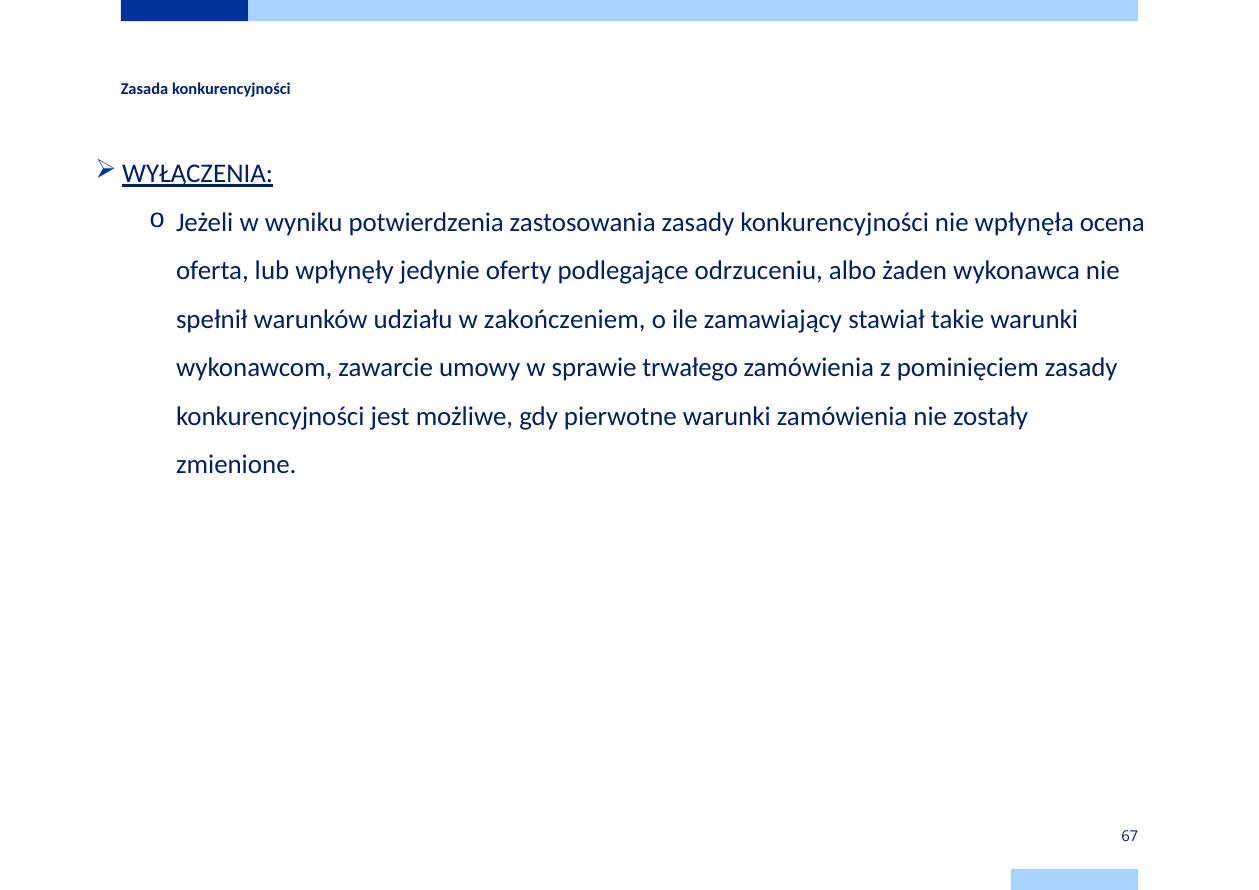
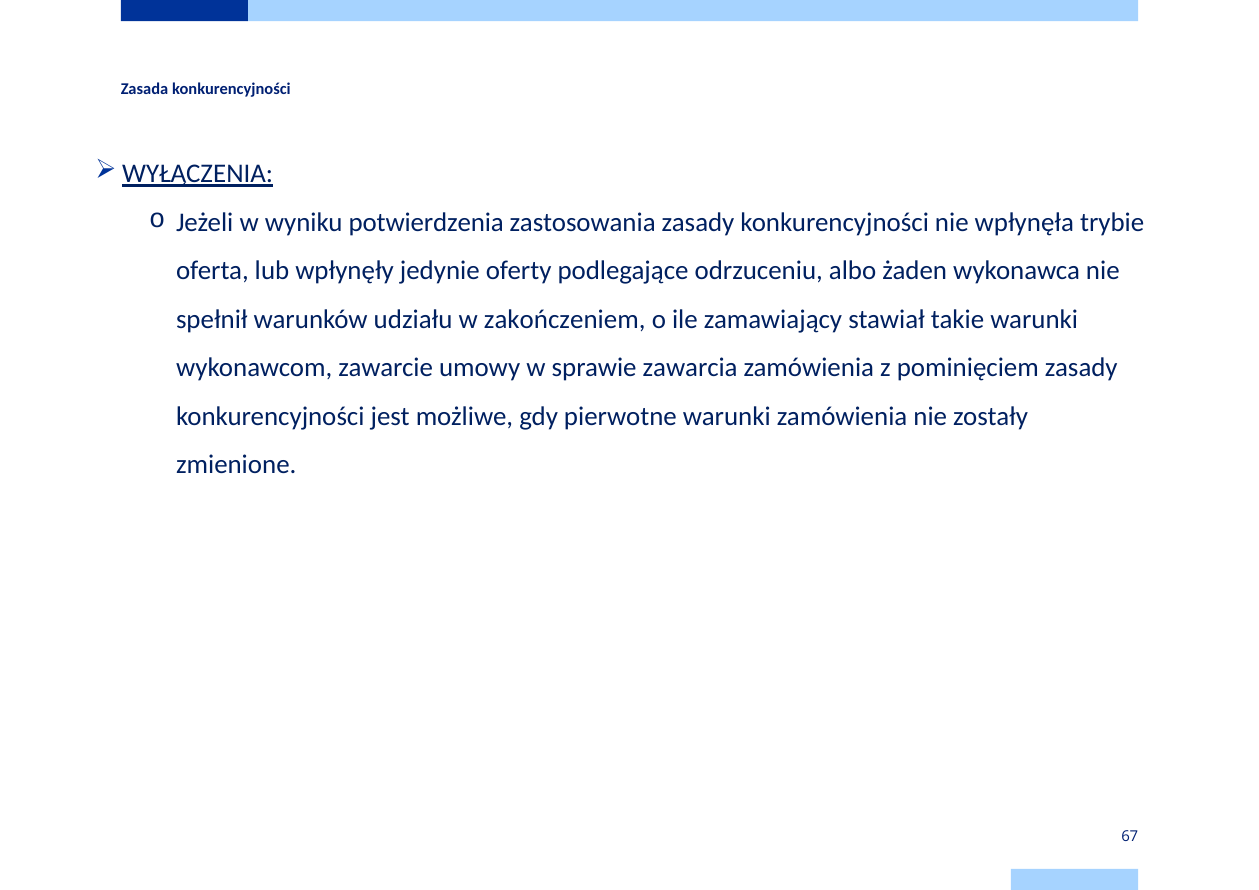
ocena: ocena -> trybie
trwałego: trwałego -> zawarcia
